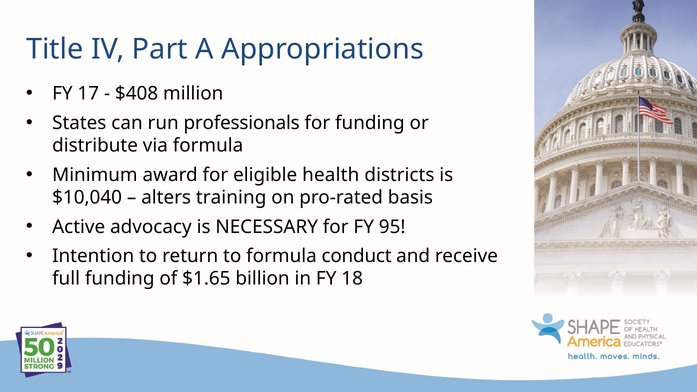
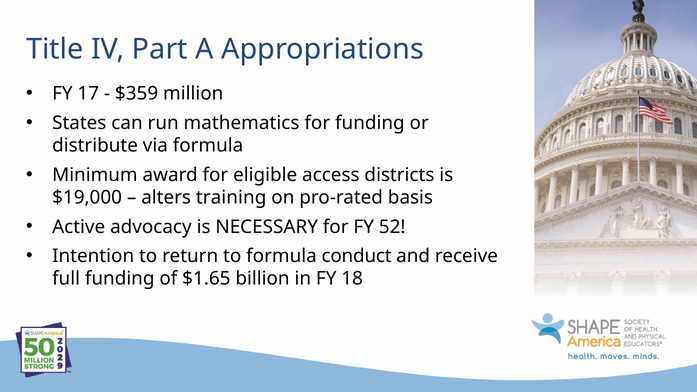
$408: $408 -> $359
professionals: professionals -> mathematics
health: health -> access
$10,040: $10,040 -> $19,000
95: 95 -> 52
